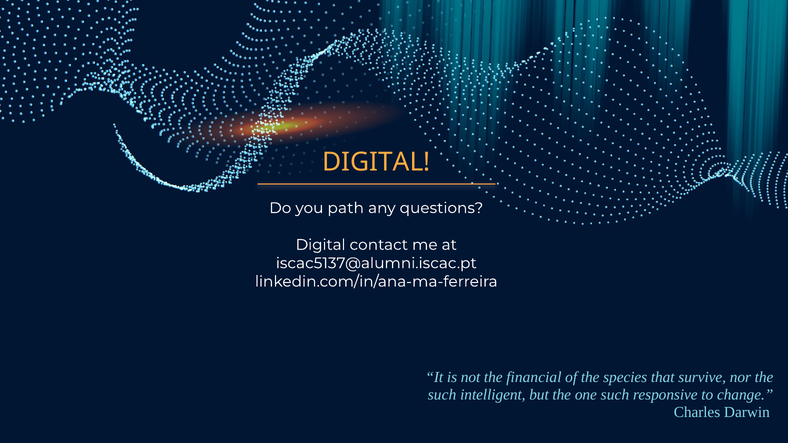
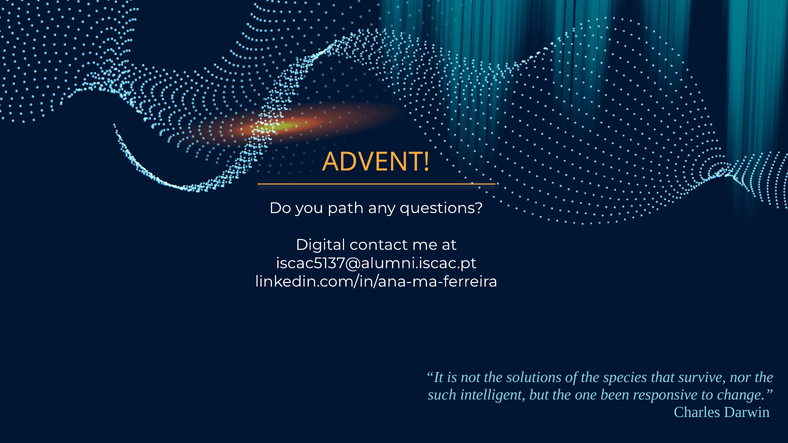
DIGITAL at (376, 162): DIGITAL -> ADVENT
financial: financial -> solutions
one such: such -> been
